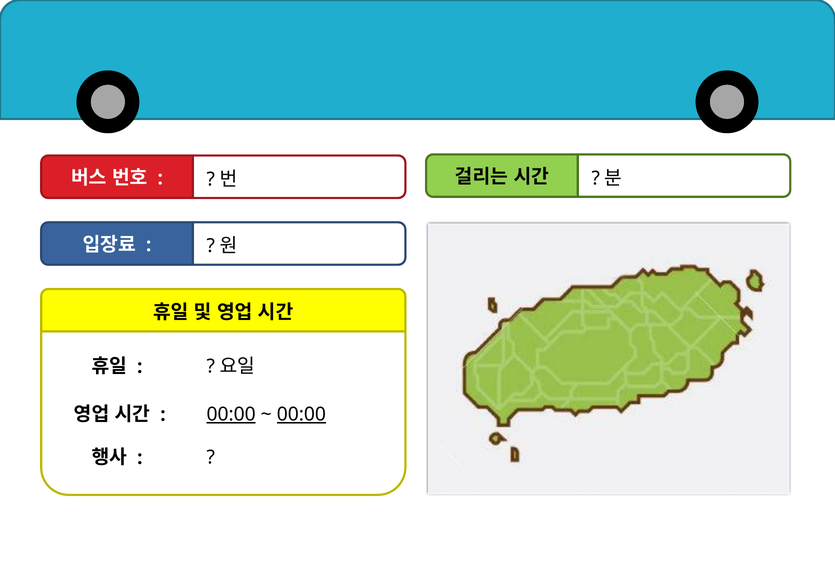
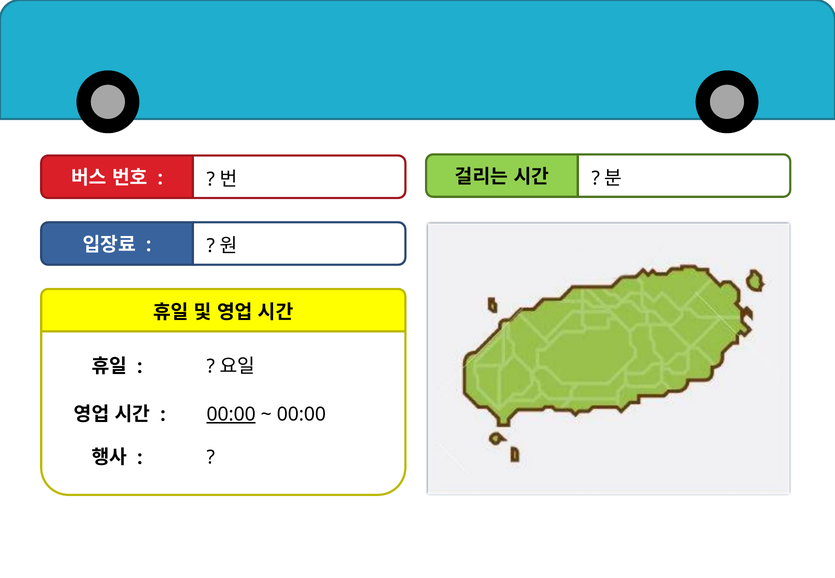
00:00 at (301, 415) underline: present -> none
